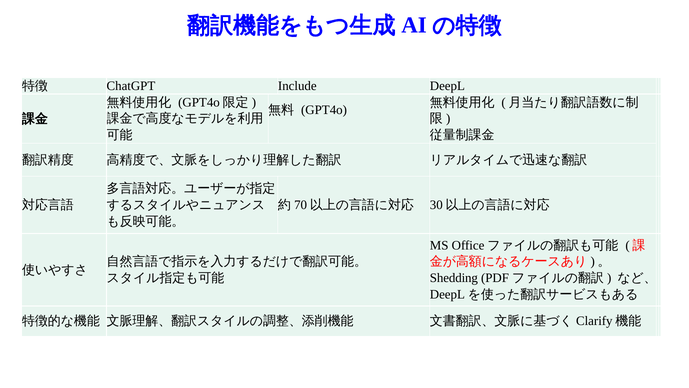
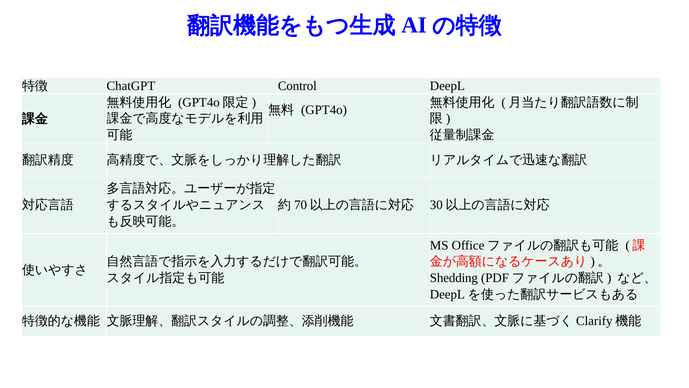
Include: Include -> Control
